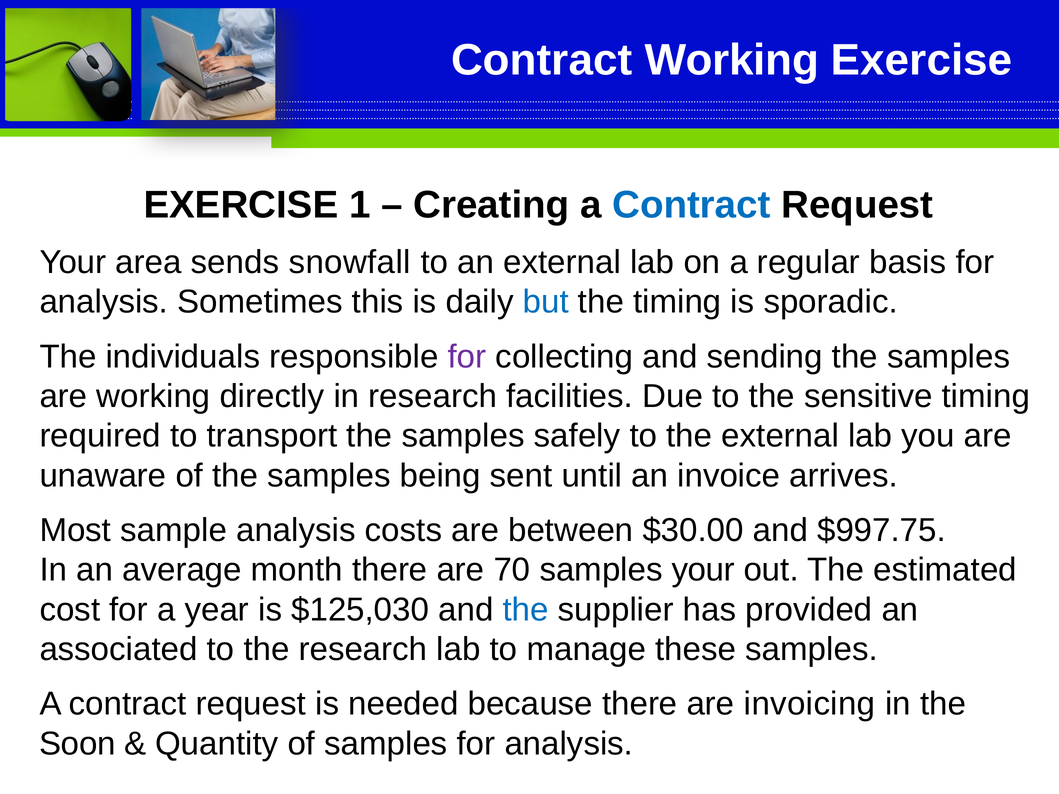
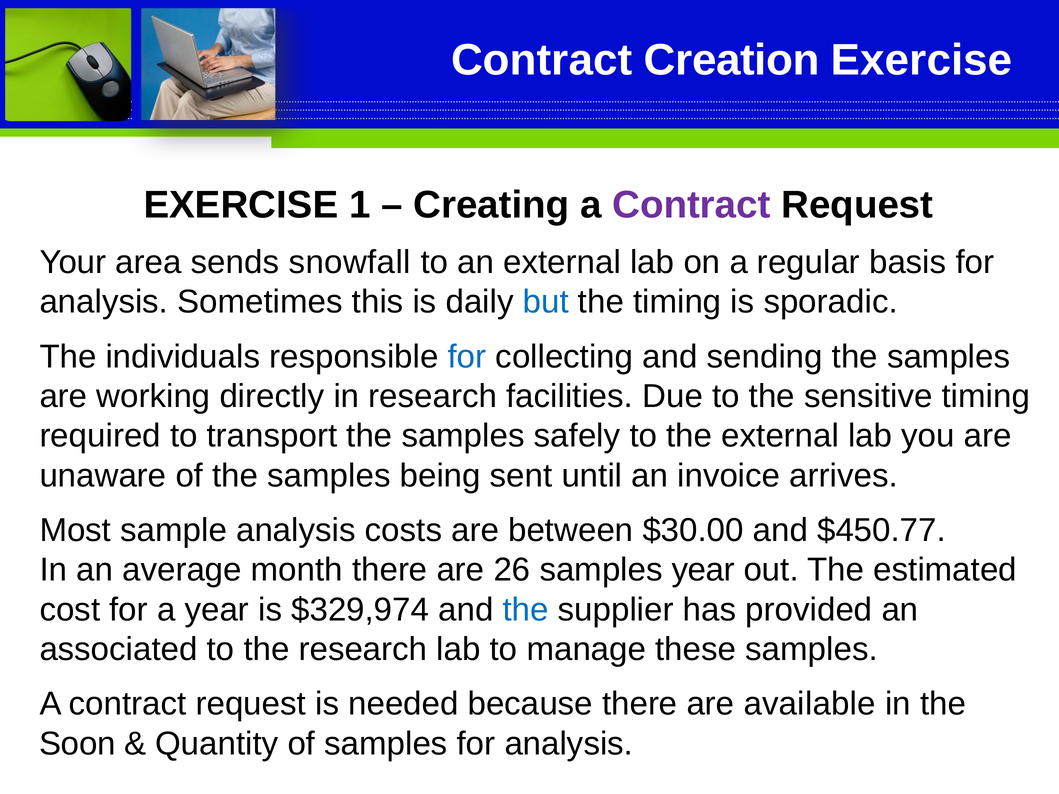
Contract Working: Working -> Creation
Contract at (691, 205) colour: blue -> purple
for at (467, 357) colour: purple -> blue
$997.75: $997.75 -> $450.77
70: 70 -> 26
samples your: your -> year
$125,030: $125,030 -> $329,974
invoicing: invoicing -> available
